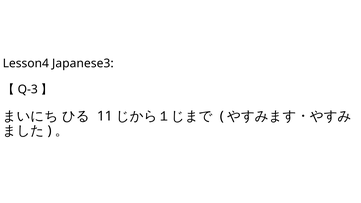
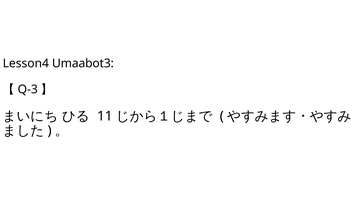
Japanese3: Japanese3 -> Umaabot3
